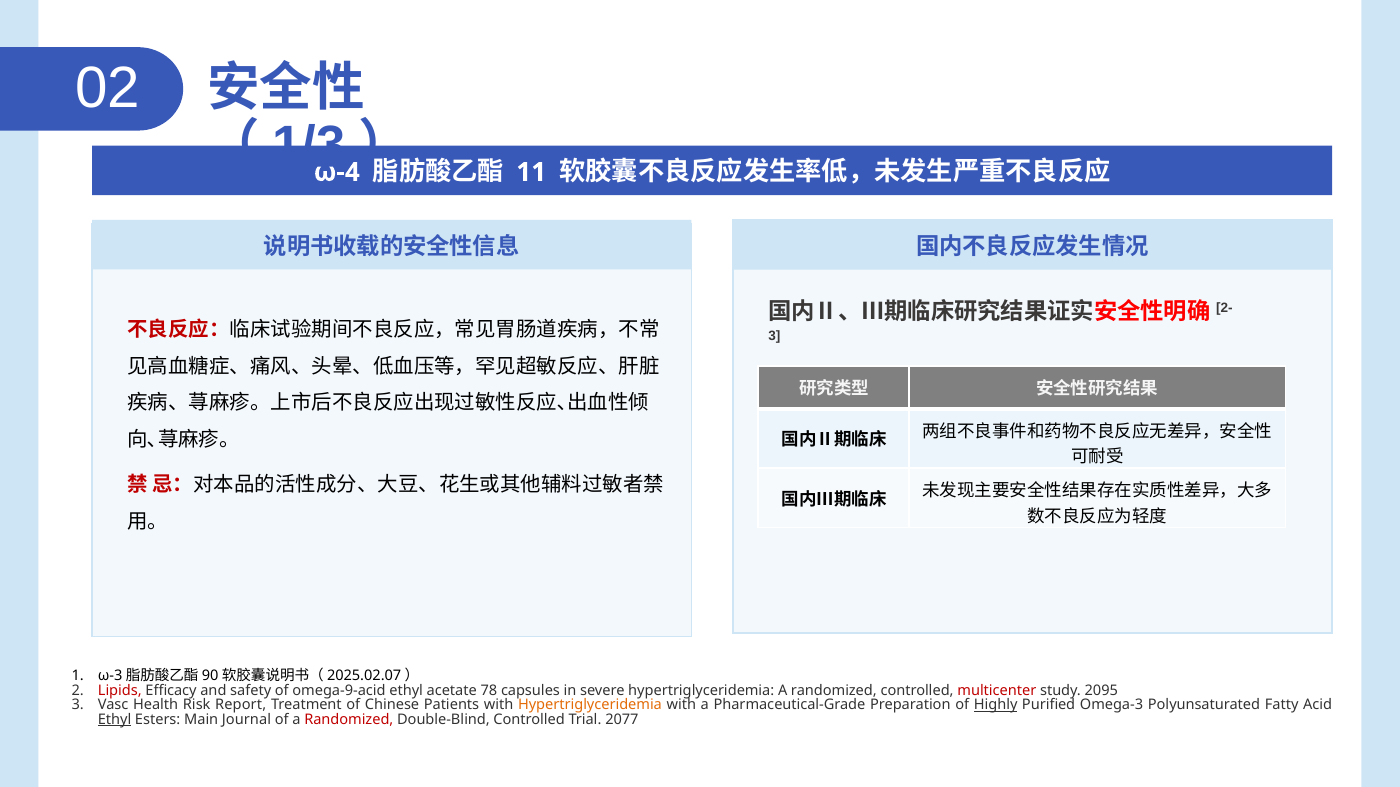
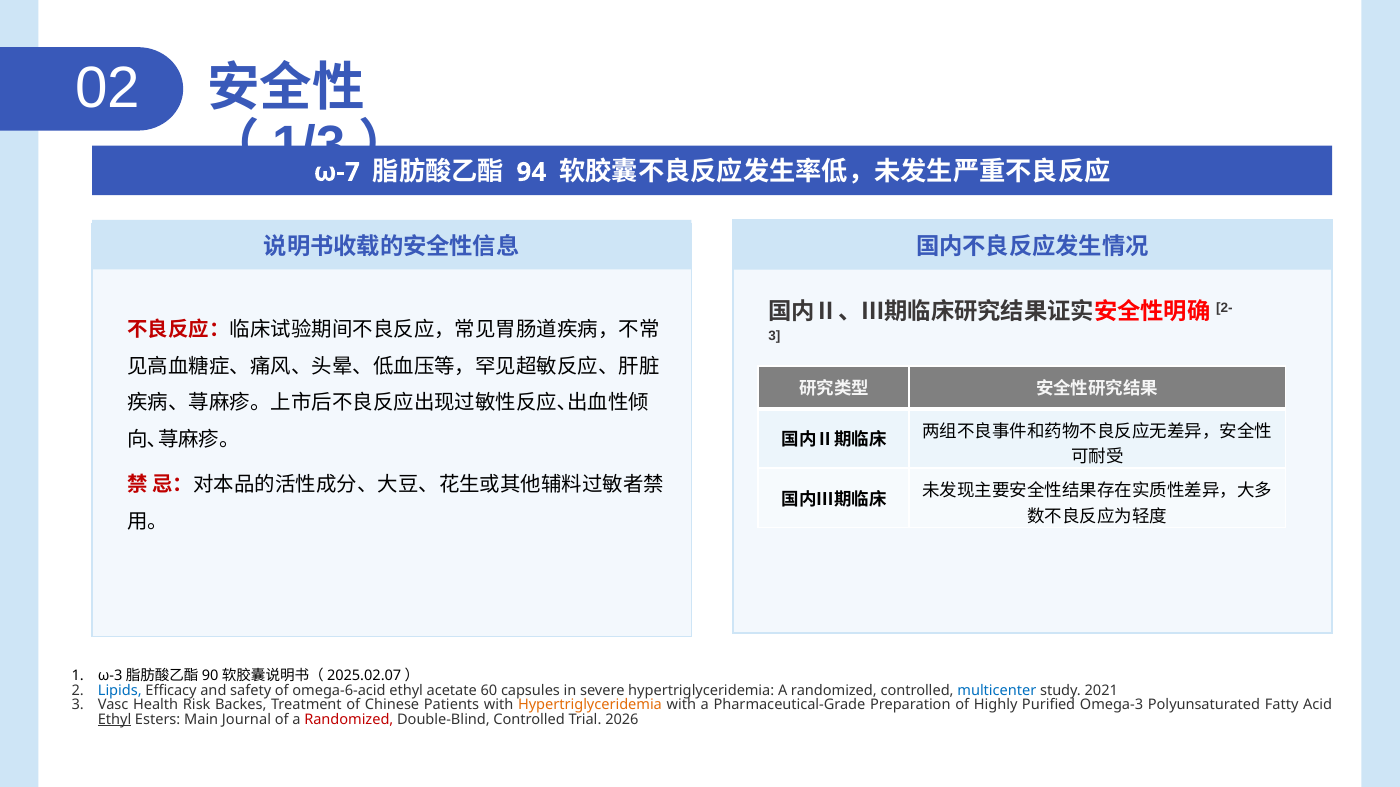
ω-4: ω-4 -> ω-7
11: 11 -> 94
Lipids colour: red -> blue
omega-9-acid: omega-9-acid -> omega-6-acid
78: 78 -> 60
multicenter colour: red -> blue
2095: 2095 -> 2021
Report: Report -> Backes
Highly underline: present -> none
2077: 2077 -> 2026
